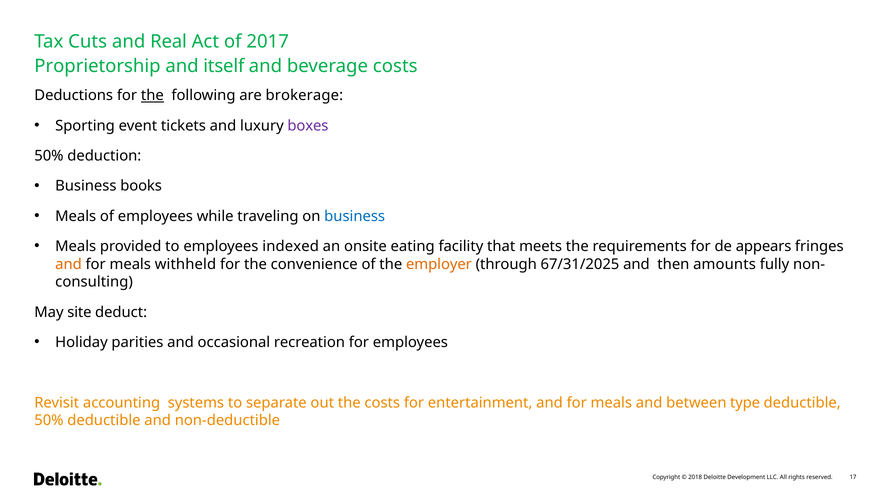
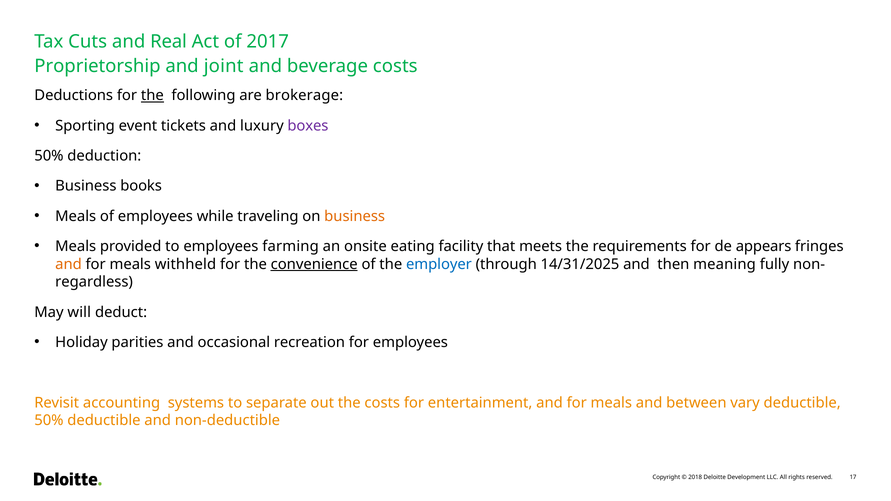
itself: itself -> joint
business at (355, 216) colour: blue -> orange
indexed: indexed -> farming
convenience underline: none -> present
employer colour: orange -> blue
67/31/2025: 67/31/2025 -> 14/31/2025
amounts: amounts -> meaning
consulting: consulting -> regardless
site: site -> will
type: type -> vary
